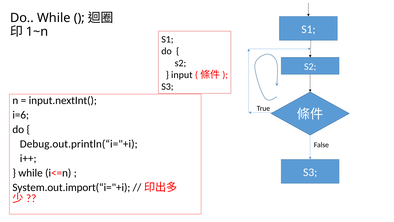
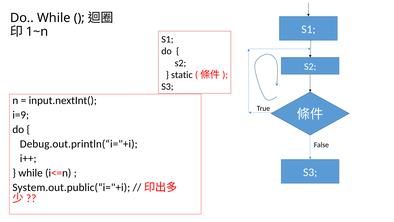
input: input -> static
i=6: i=6 -> i=9
System.out.import(“i="+i: System.out.import(“i="+i -> System.out.public(“i="+i
